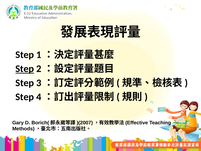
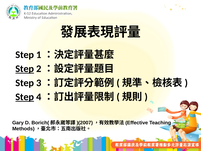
Step at (25, 97) underline: none -> present
